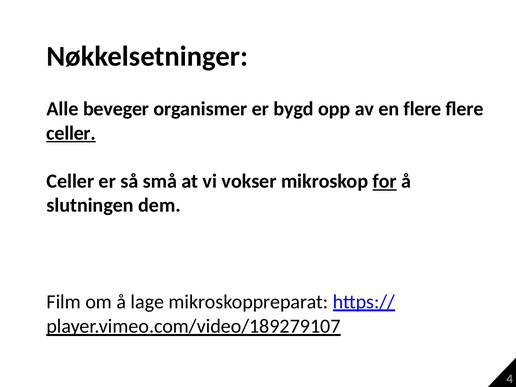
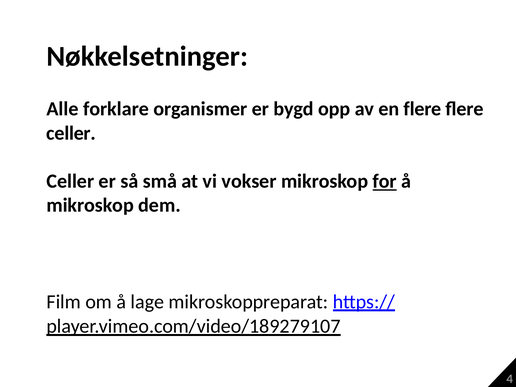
beveger: beveger -> forklare
celler at (71, 133) underline: present -> none
slutningen at (90, 205): slutningen -> mikroskop
